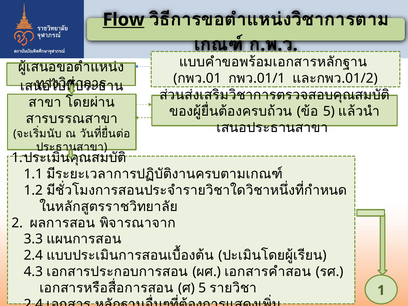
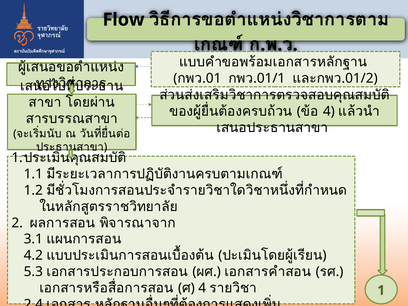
Flow underline: present -> none
5 at (329, 111): 5 -> 4
3.3: 3.3 -> 3.1
2.4 at (33, 255): 2.4 -> 4.2
4.3: 4.3 -> 5.3
5 at (202, 288): 5 -> 4
